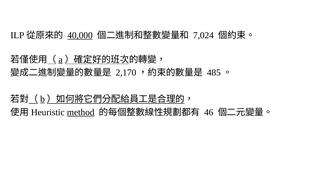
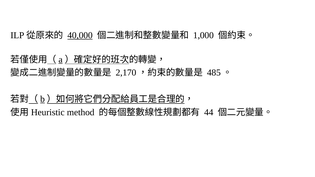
7,024: 7,024 -> 1,000
method underline: present -> none
46: 46 -> 44
